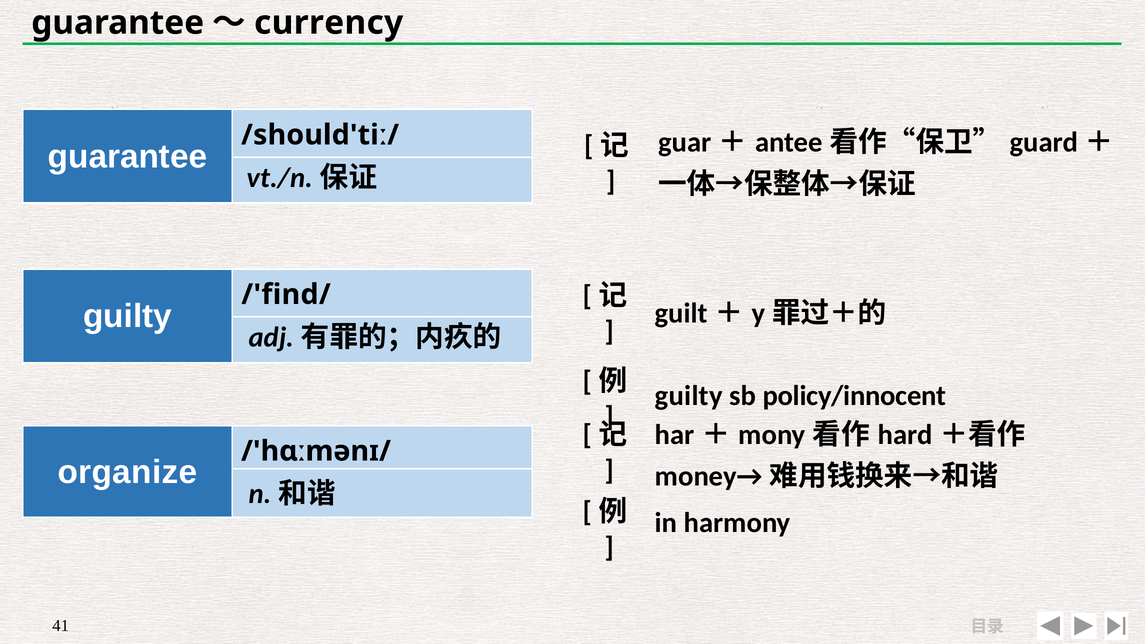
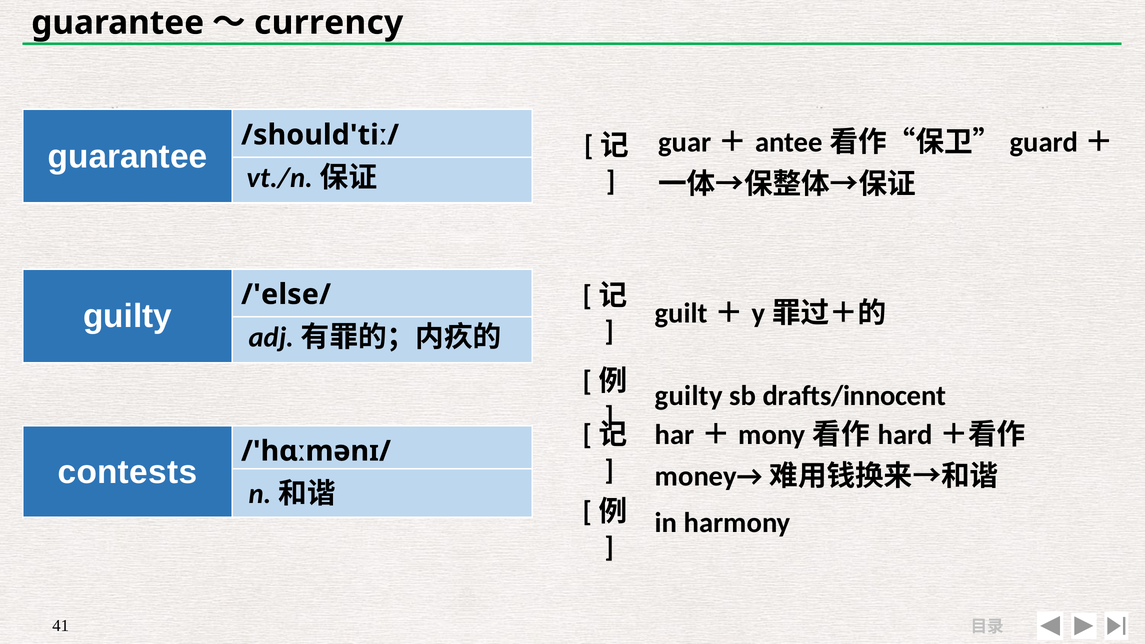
/'find/: /'find/ -> /'else/
policy/innocent: policy/innocent -> drafts/innocent
organize: organize -> contests
